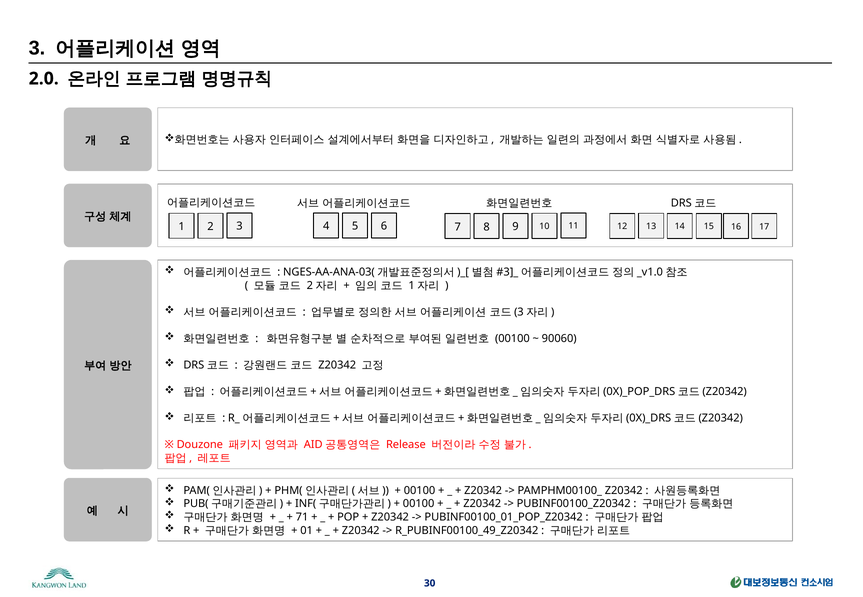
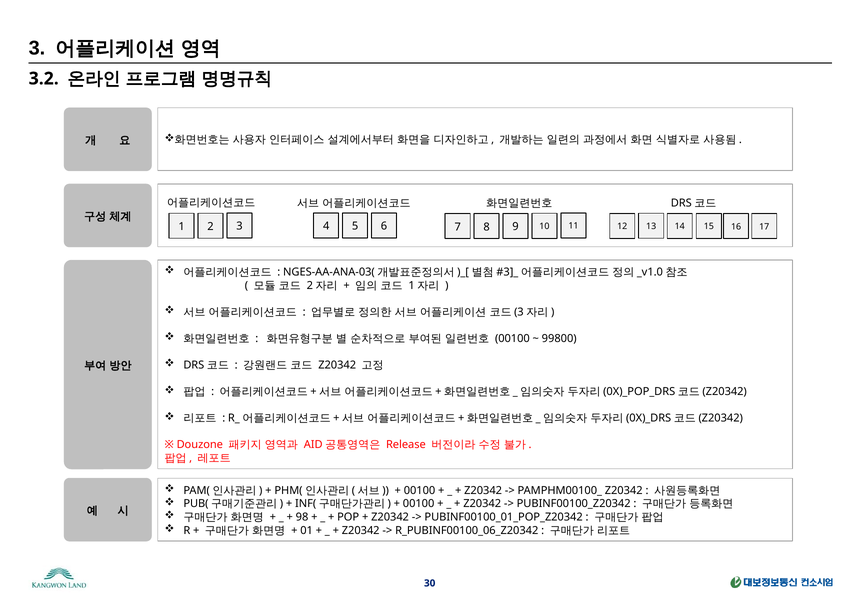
2.0: 2.0 -> 3.2
90060: 90060 -> 99800
71: 71 -> 98
R_PUBINF00100_49_Z20342: R_PUBINF00100_49_Z20342 -> R_PUBINF00100_06_Z20342
